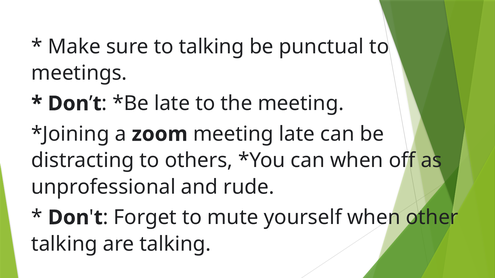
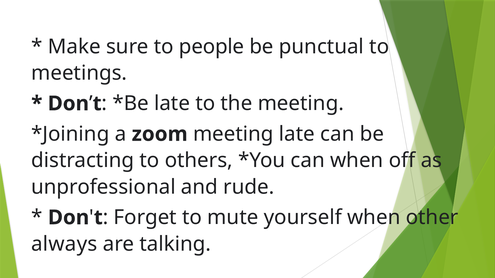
to talking: talking -> people
talking at (64, 244): talking -> always
